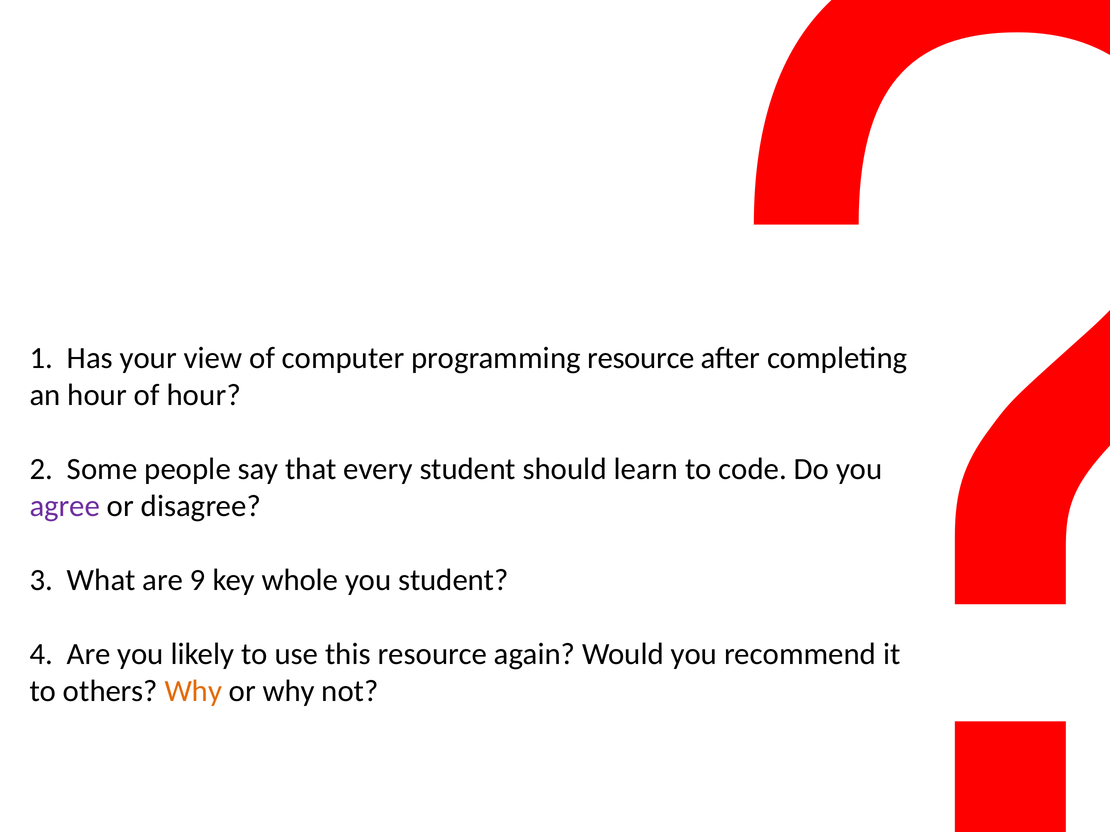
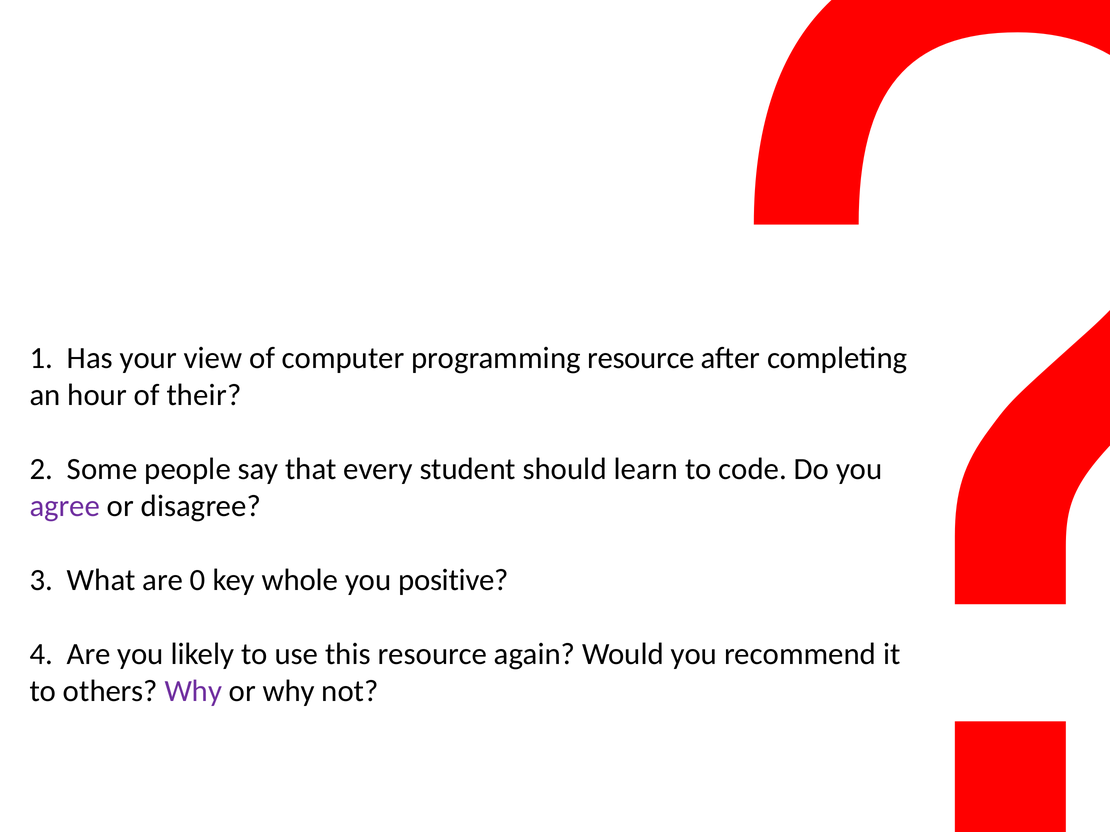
of hour: hour -> their
9: 9 -> 0
you student: student -> positive
Why at (193, 691) colour: orange -> purple
